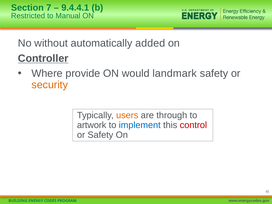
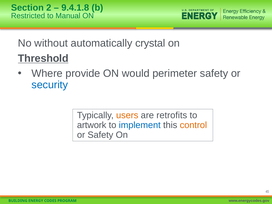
7: 7 -> 2
9.4.4.1: 9.4.4.1 -> 9.4.1.8
added: added -> crystal
Controller: Controller -> Threshold
landmark: landmark -> perimeter
security colour: orange -> blue
through: through -> retrofits
control colour: red -> orange
